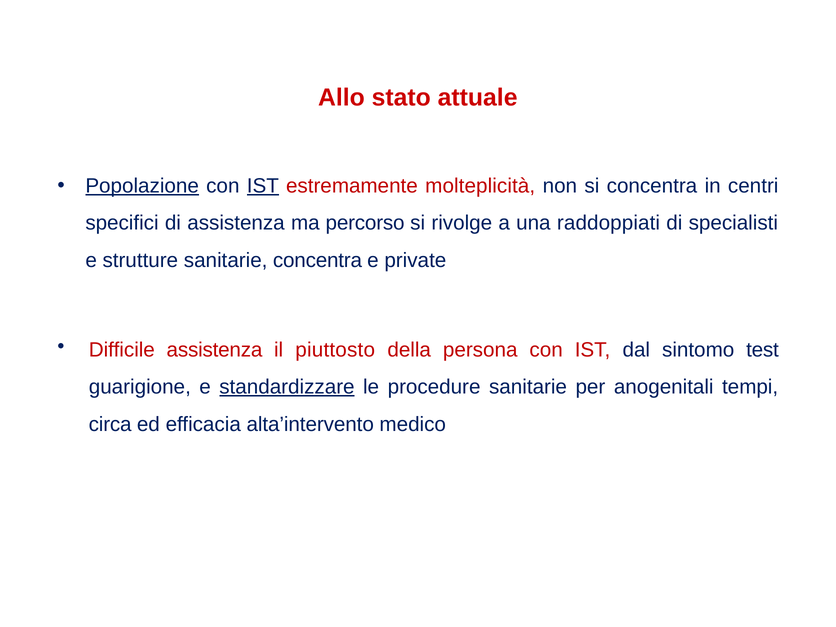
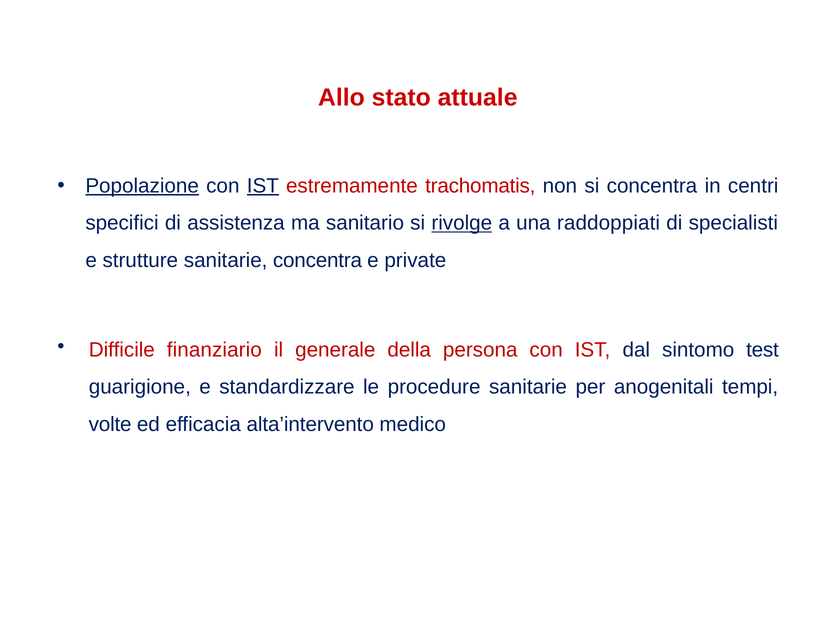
molteplicità: molteplicità -> trachomatis
percorso: percorso -> sanitario
rivolge underline: none -> present
Difficile assistenza: assistenza -> finanziario
piuttosto: piuttosto -> generale
standardizzare underline: present -> none
circa: circa -> volte
